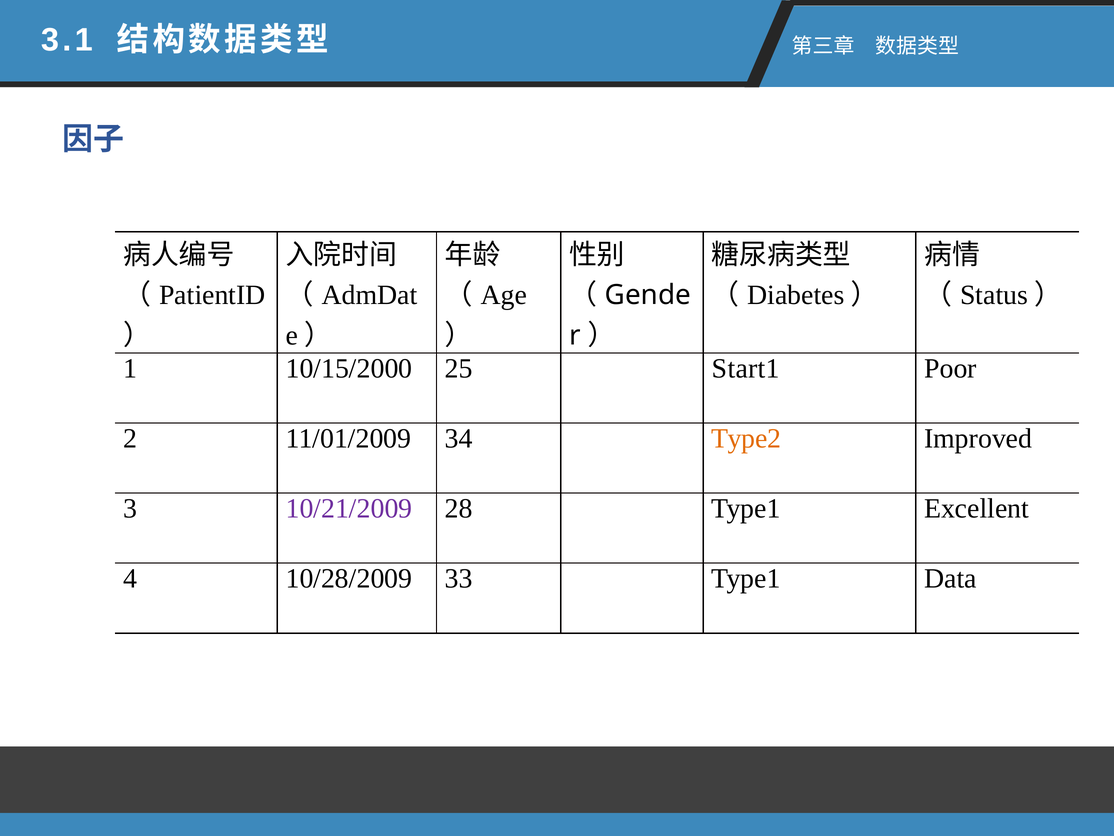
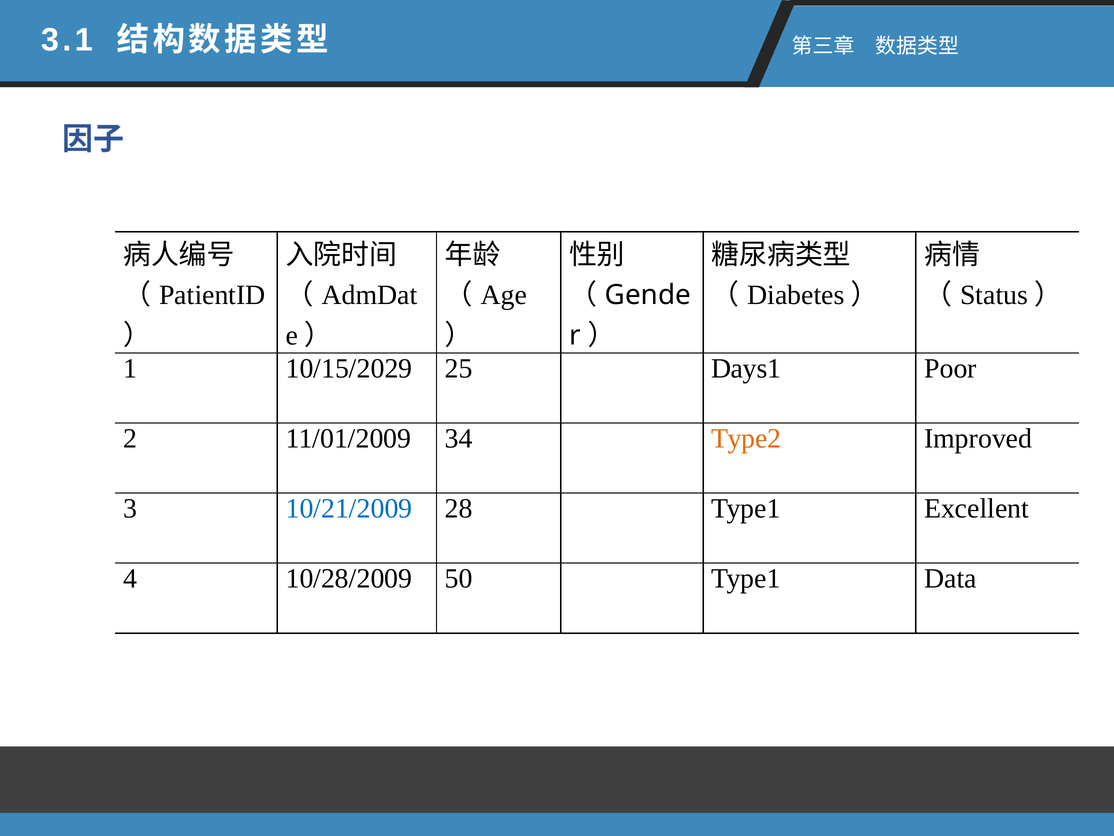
10/15/2000: 10/15/2000 -> 10/15/2029
Start1: Start1 -> Days1
10/21/2009 colour: purple -> blue
33: 33 -> 50
